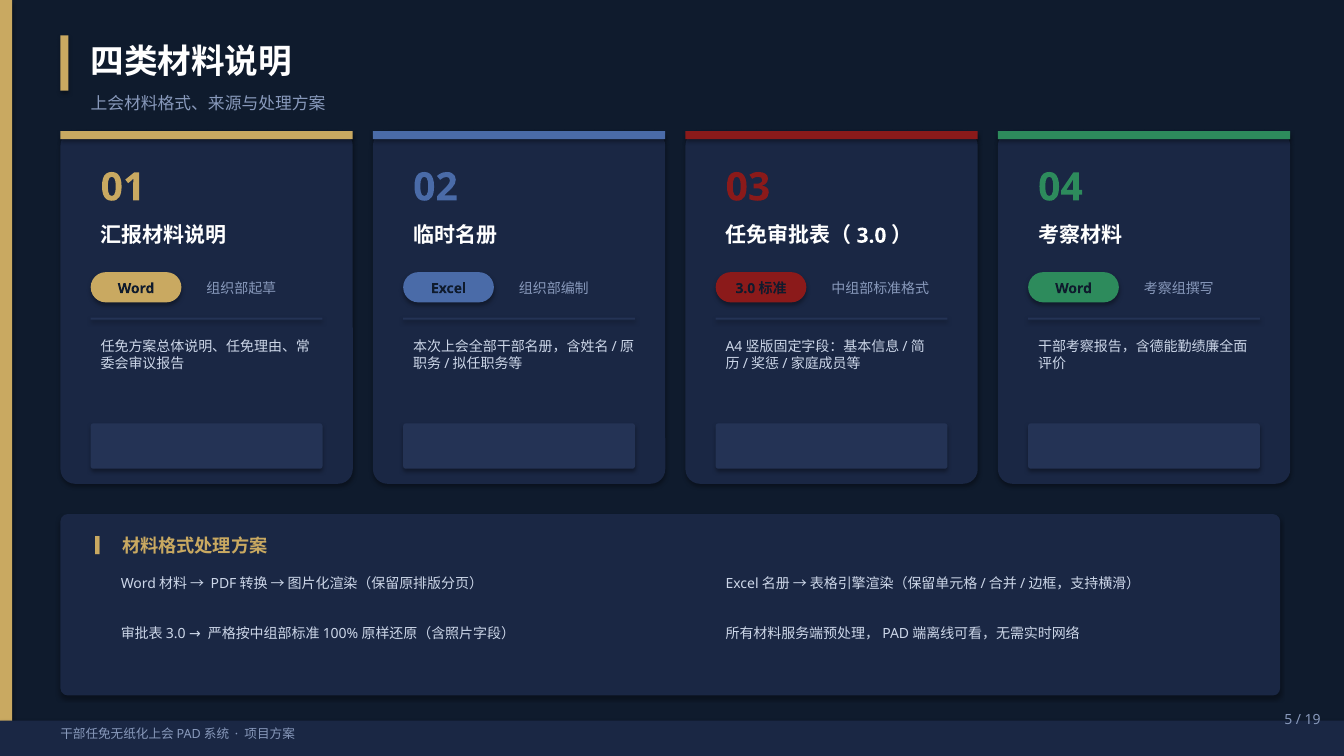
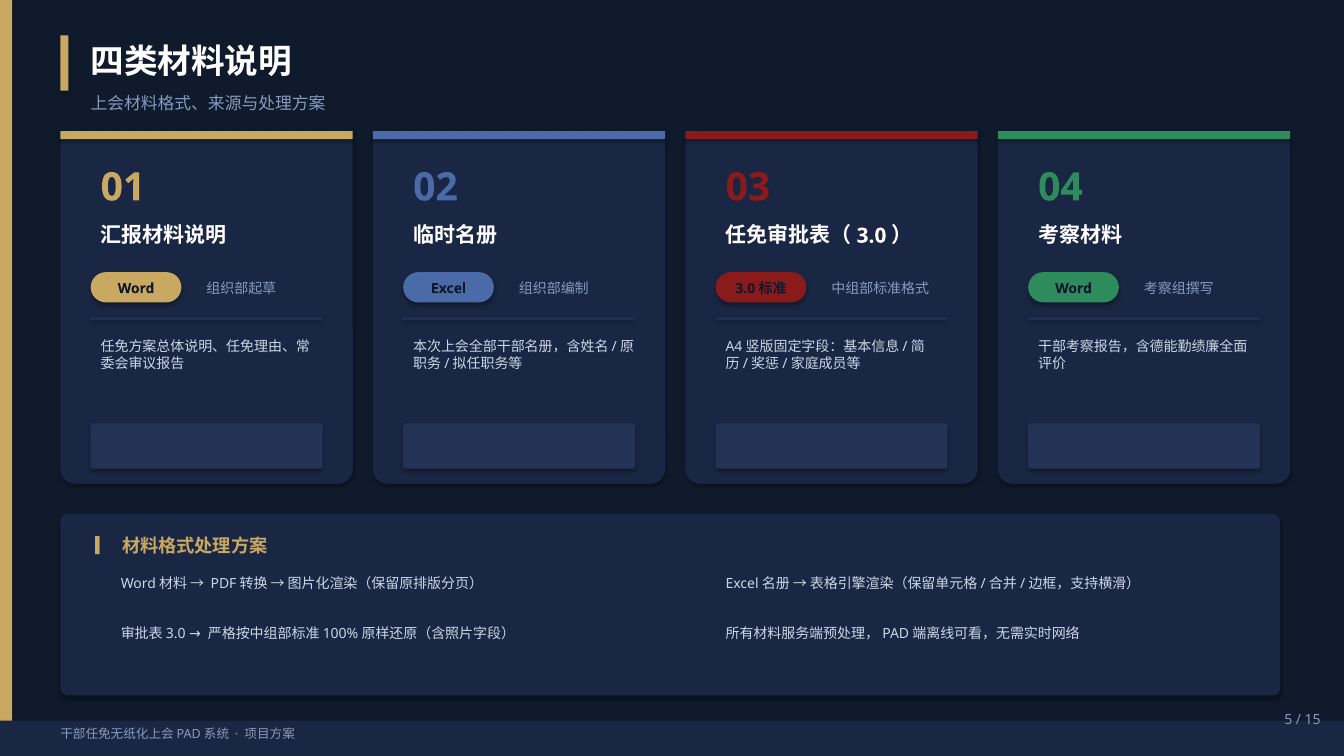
19: 19 -> 15
